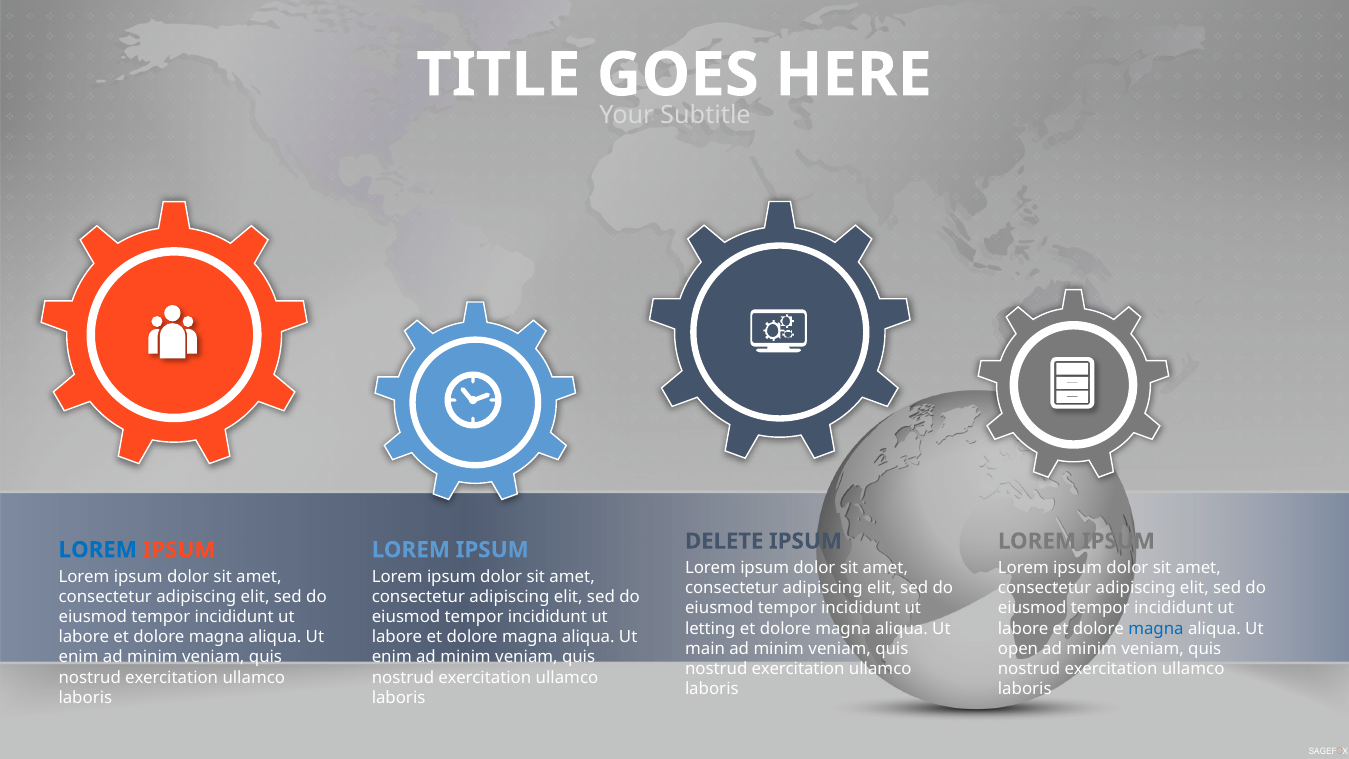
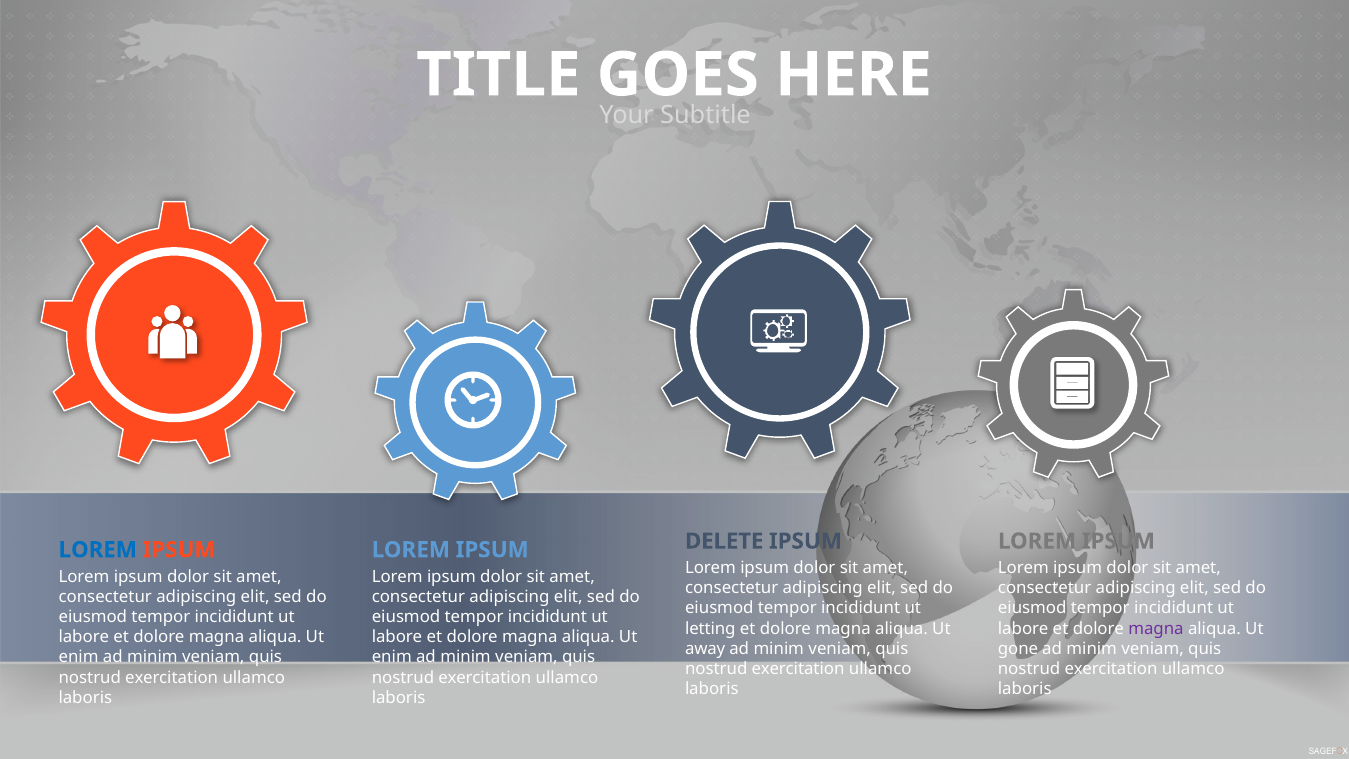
magna at (1156, 628) colour: blue -> purple
main: main -> away
open: open -> gone
